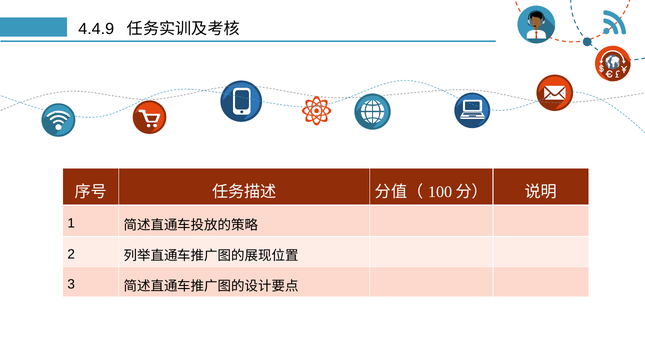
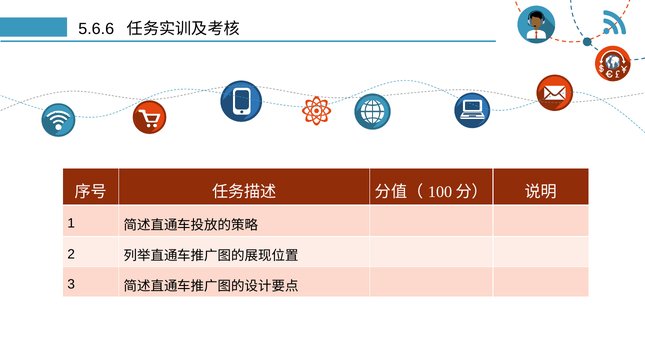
4.4.9: 4.4.9 -> 5.6.6
